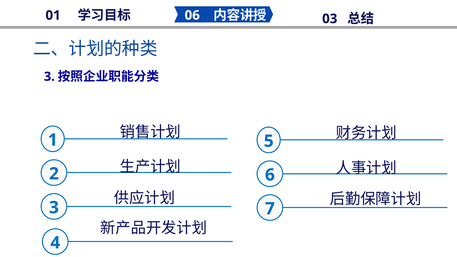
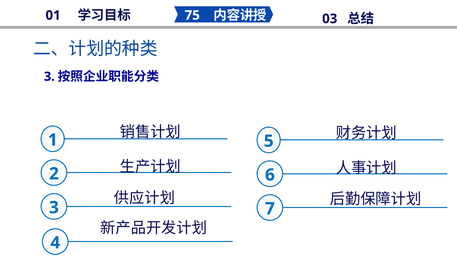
06: 06 -> 75
